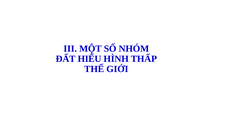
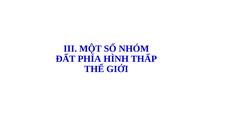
HIỂU: HIỂU -> PHÍA
